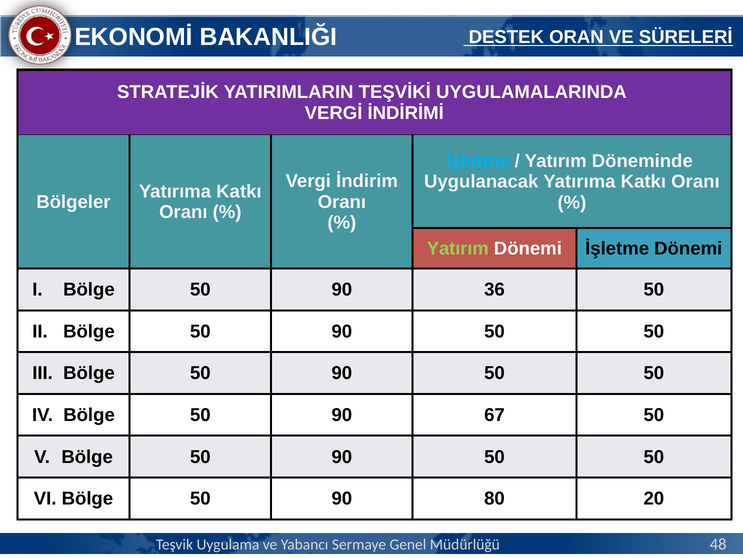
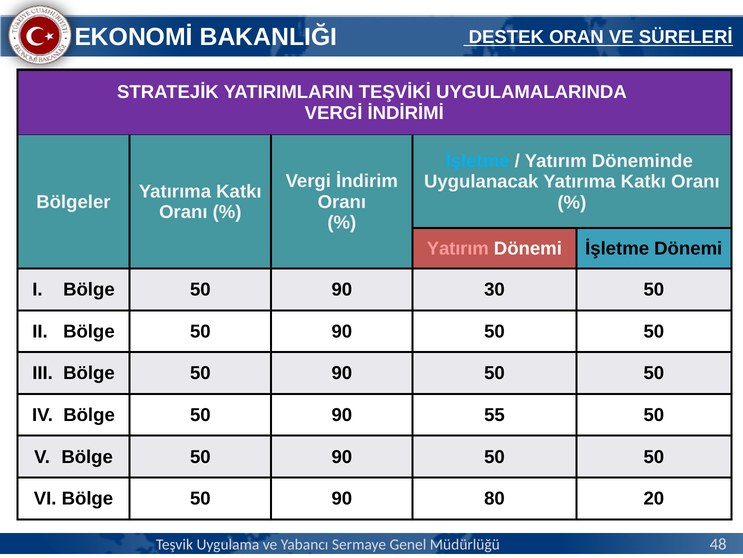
Yatırım at (458, 248) colour: light green -> pink
36: 36 -> 30
67: 67 -> 55
